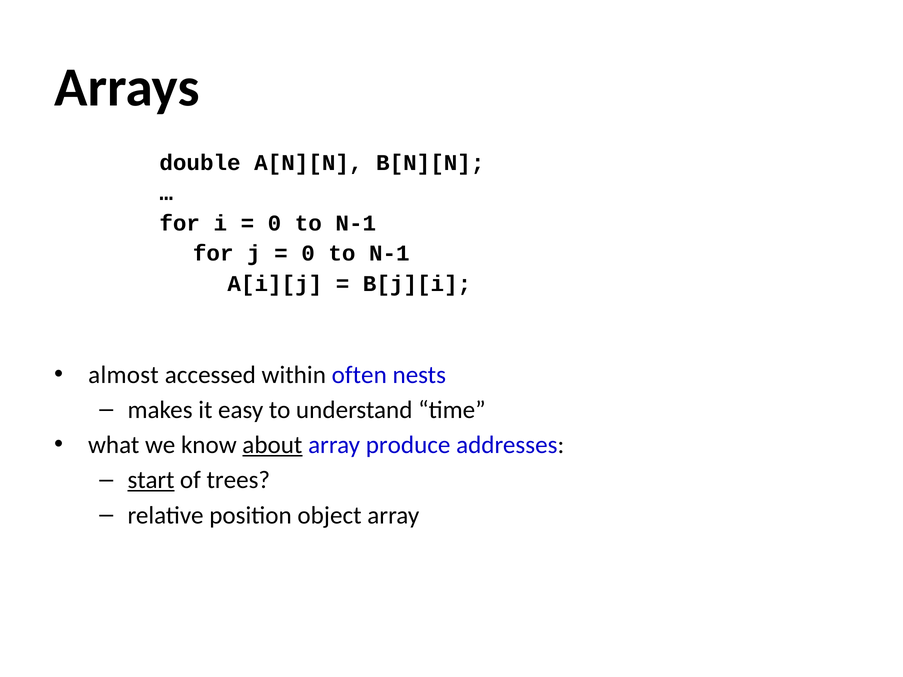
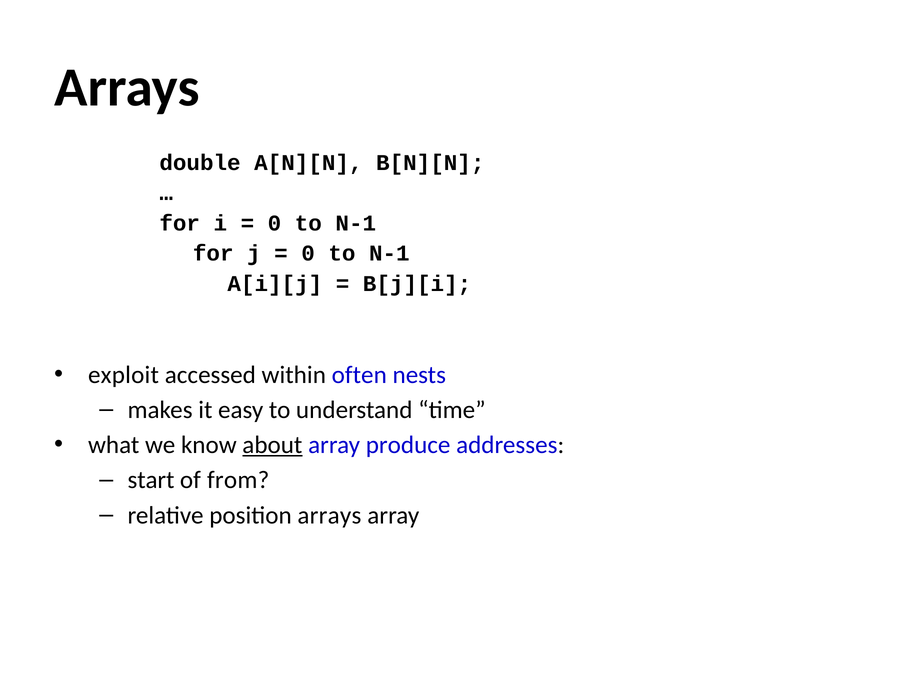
almost: almost -> exploit
start underline: present -> none
trees: trees -> from
position object: object -> arrays
